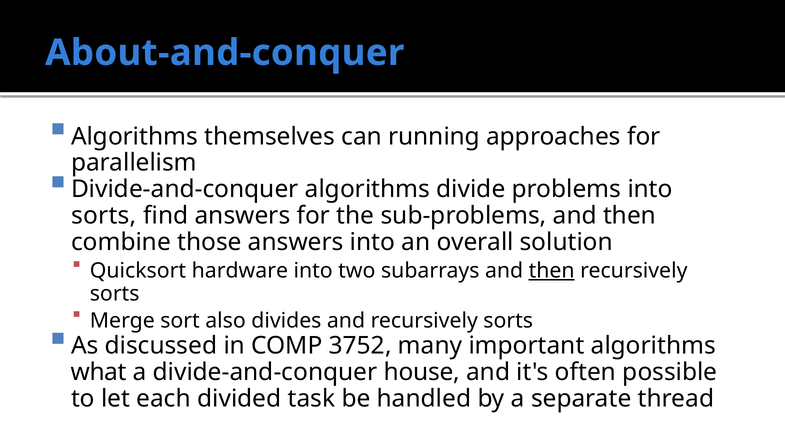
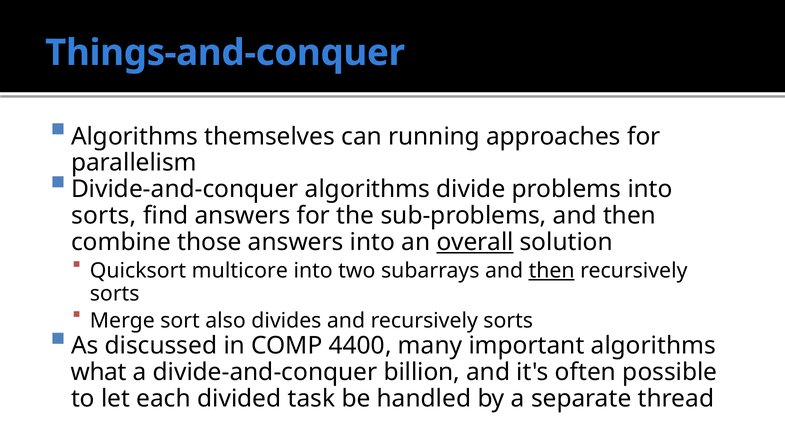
About-and-conquer: About-and-conquer -> Things-and-conquer
overall underline: none -> present
hardware: hardware -> multicore
3752: 3752 -> 4400
house: house -> billion
